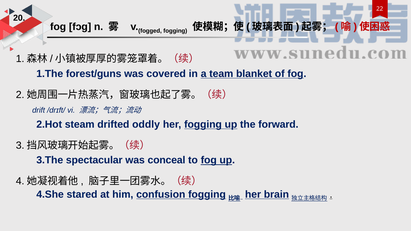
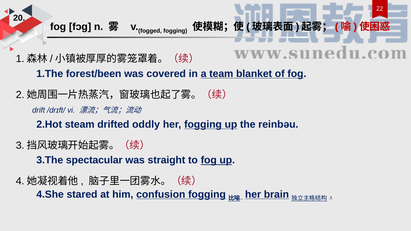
forest/guns: forest/guns -> forest/been
forward: forward -> reinbəu
conceal: conceal -> straight
